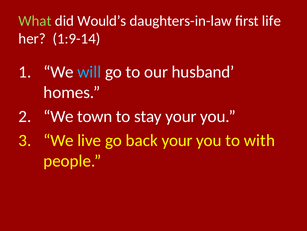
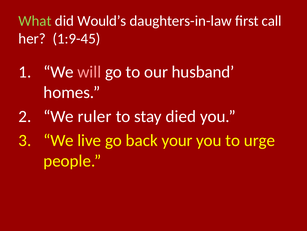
life: life -> call
1:9-14: 1:9-14 -> 1:9-45
will colour: light blue -> pink
town: town -> ruler
stay your: your -> died
with: with -> urge
